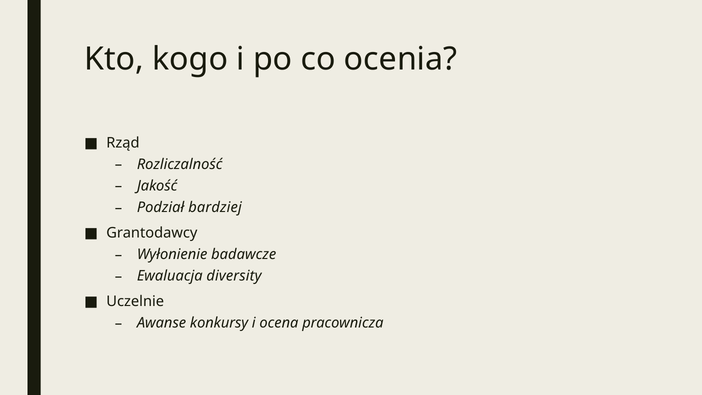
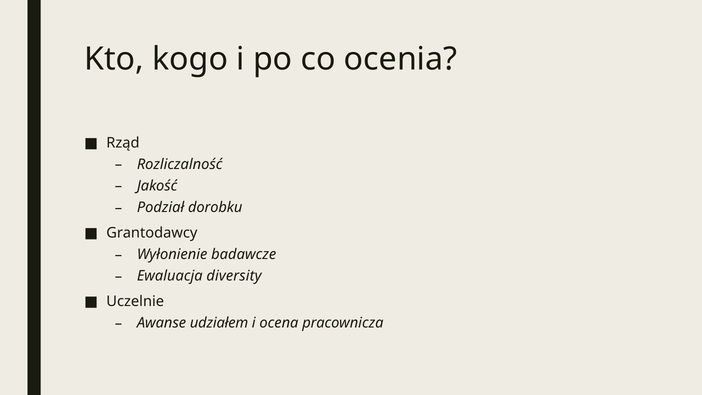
bardziej: bardziej -> dorobku
konkursy: konkursy -> udziałem
